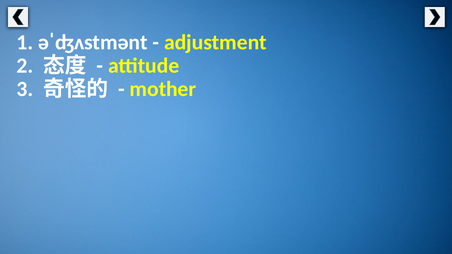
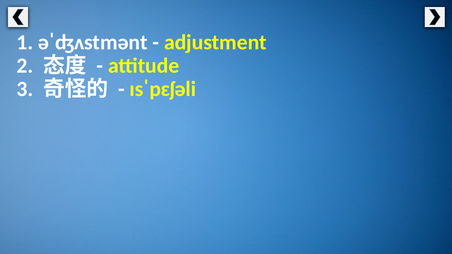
mother: mother -> ɪsˈpɛʃəli
